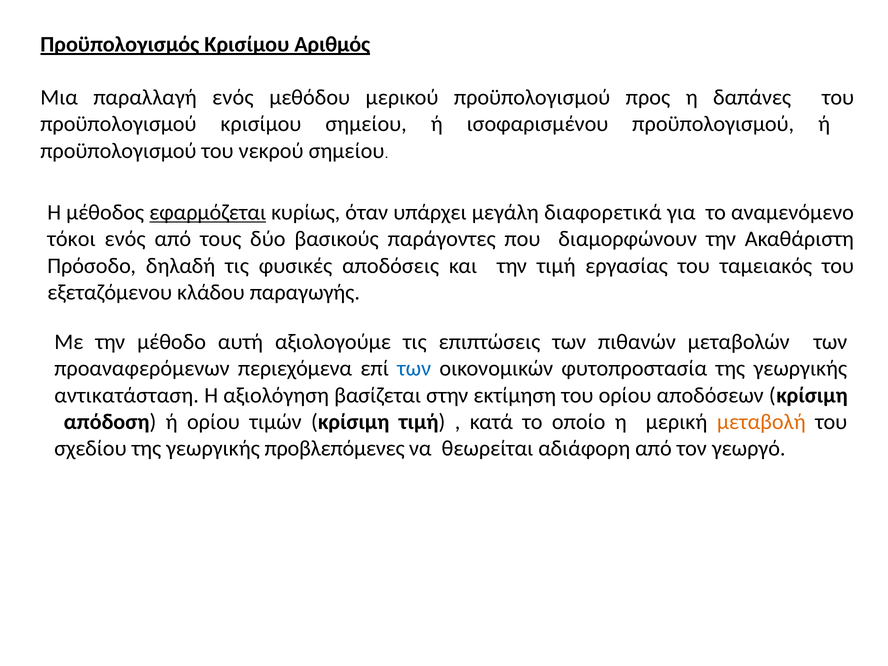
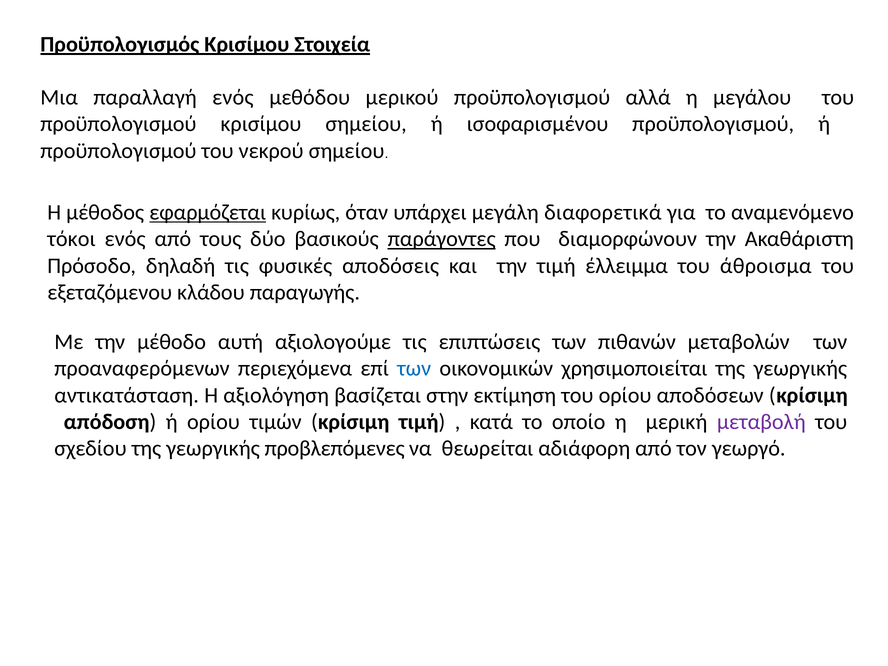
Αριθμός: Αριθμός -> Στοιχεία
προς: προς -> αλλά
δαπάνες: δαπάνες -> μεγάλου
παράγοντες underline: none -> present
εργασίας: εργασίας -> έλλειμμα
ταμειακός: ταμειακός -> άθροισμα
φυτοπροστασία: φυτοπροστασία -> χρησιμοποιείται
μεταβολή colour: orange -> purple
